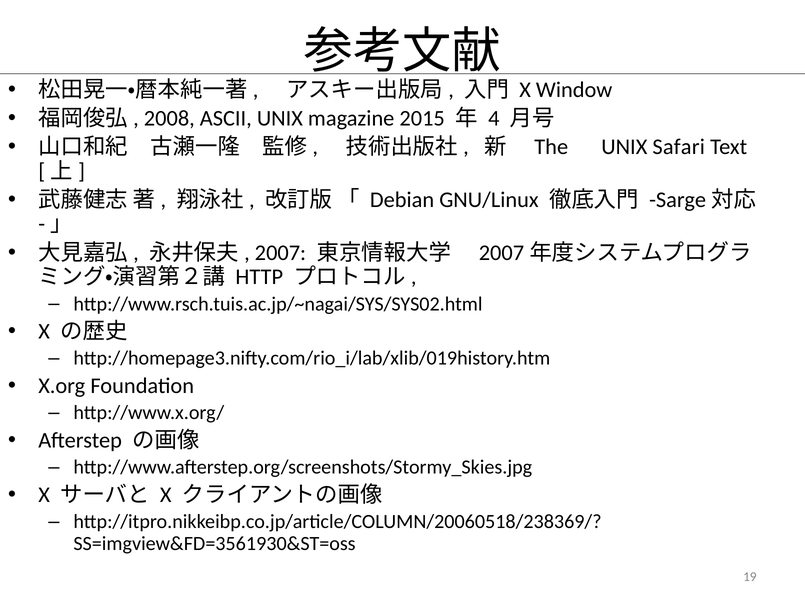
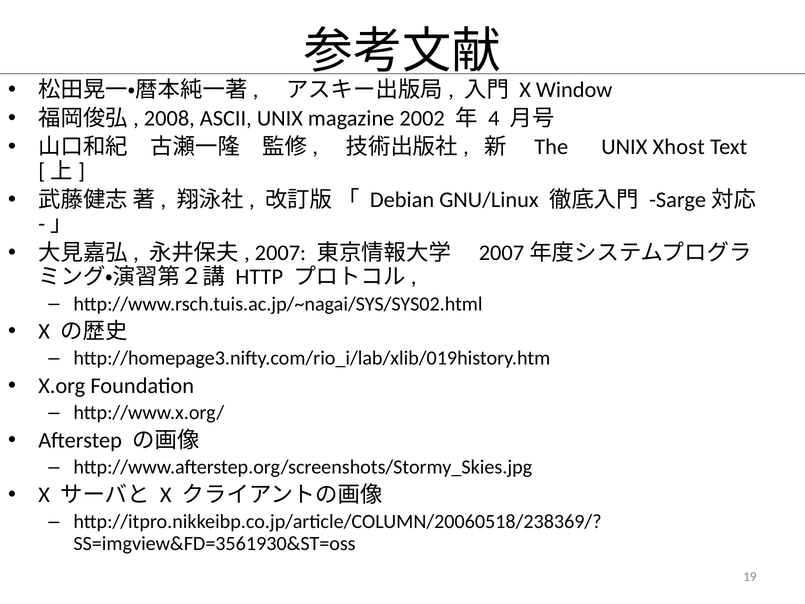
2015: 2015 -> 2002
Safari: Safari -> Xhost
